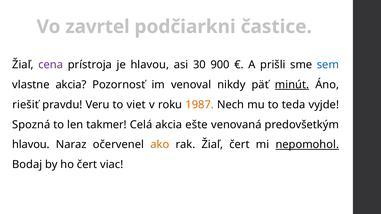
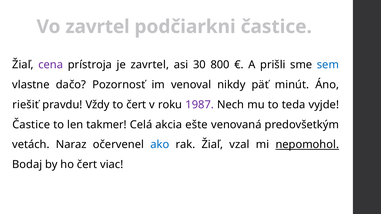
je hlavou: hlavou -> zavrtel
900: 900 -> 800
vlastne akcia: akcia -> dačo
minút underline: present -> none
Veru: Veru -> Vždy
to viet: viet -> čert
1987 colour: orange -> purple
Spozná at (31, 125): Spozná -> Častice
hlavou at (31, 145): hlavou -> vetách
ako colour: orange -> blue
Žiaľ čert: čert -> vzal
